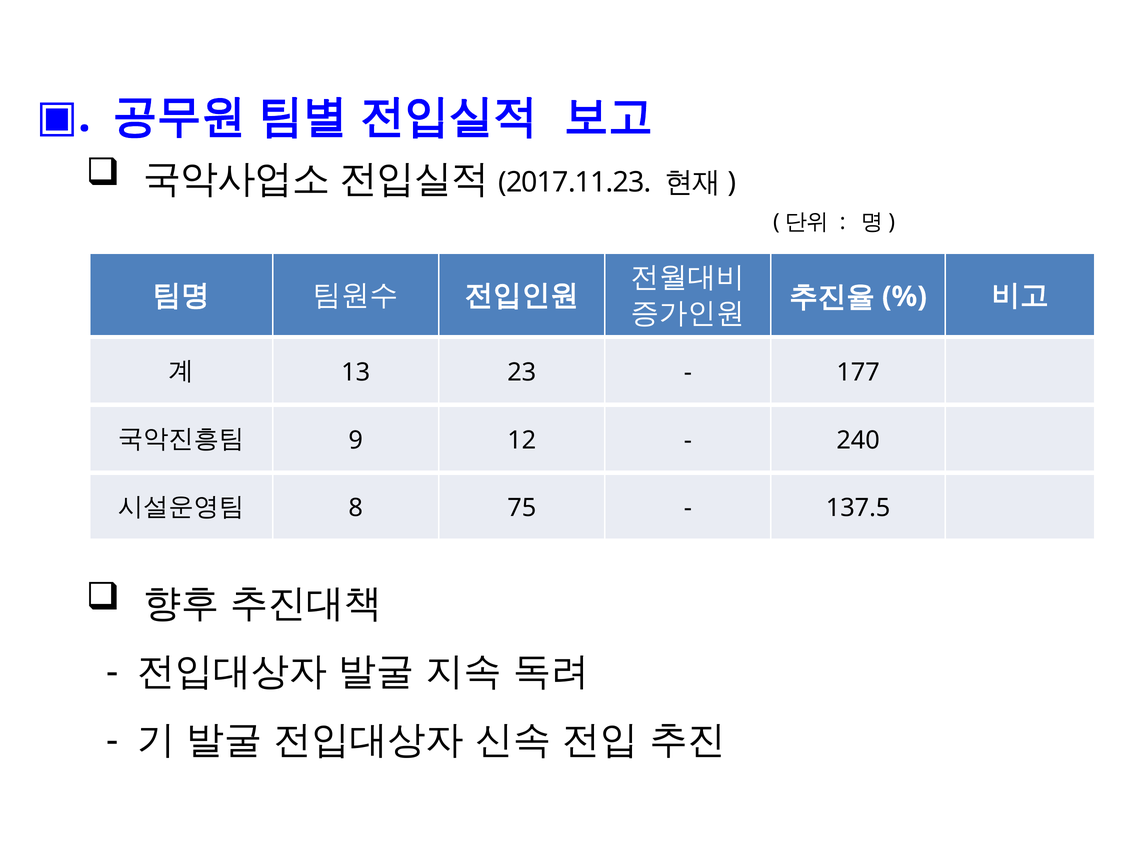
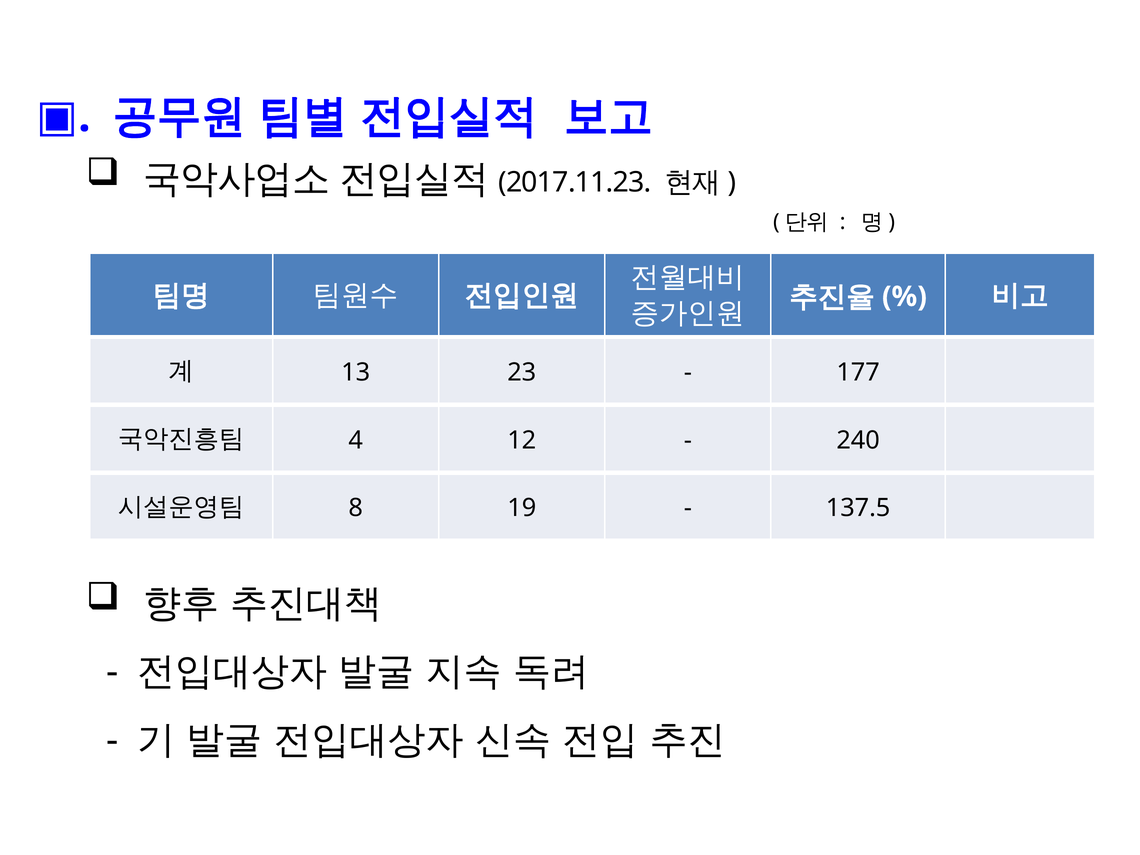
9: 9 -> 4
75: 75 -> 19
